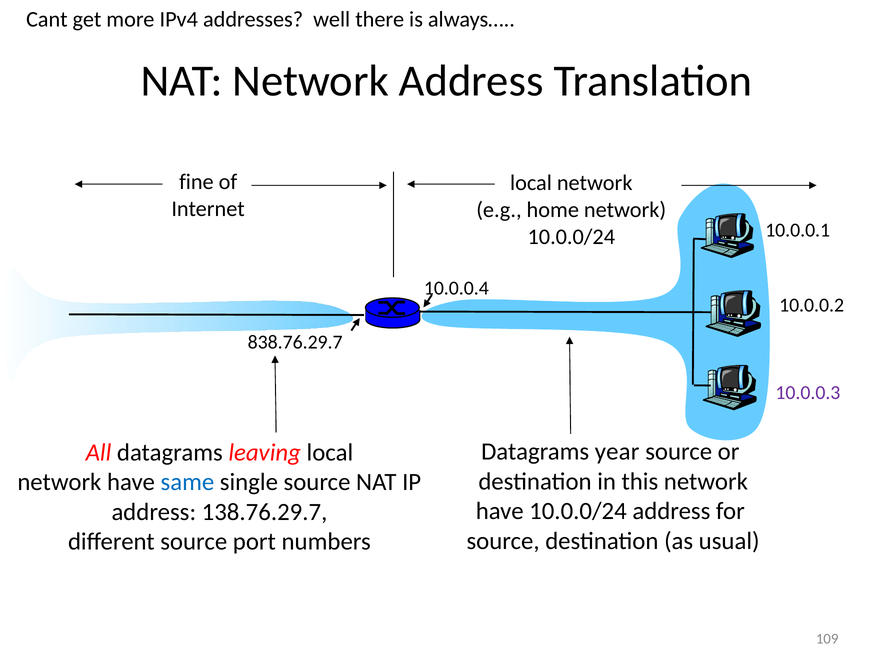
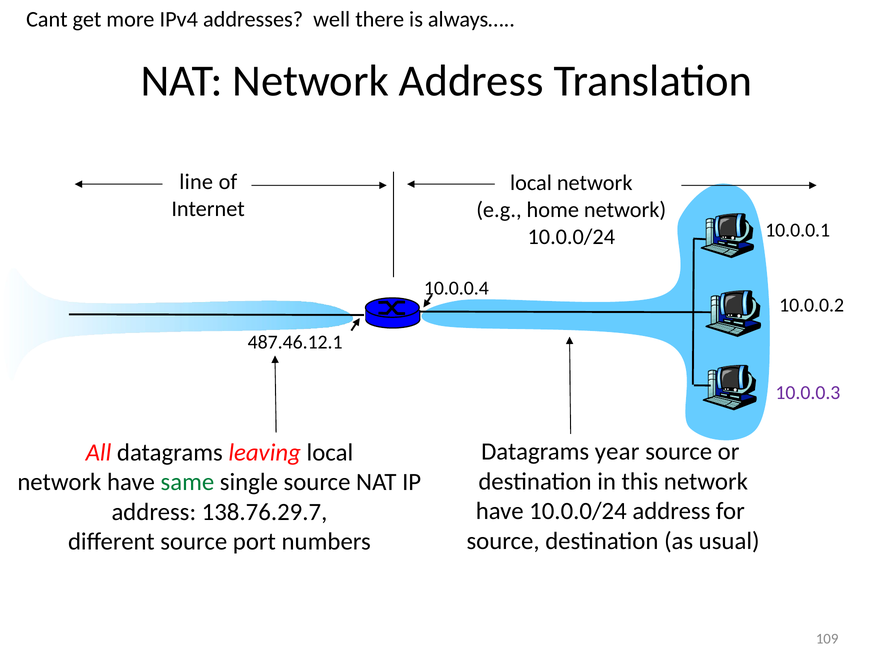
fine: fine -> line
838.76.29.7: 838.76.29.7 -> 487.46.12.1
same colour: blue -> green
